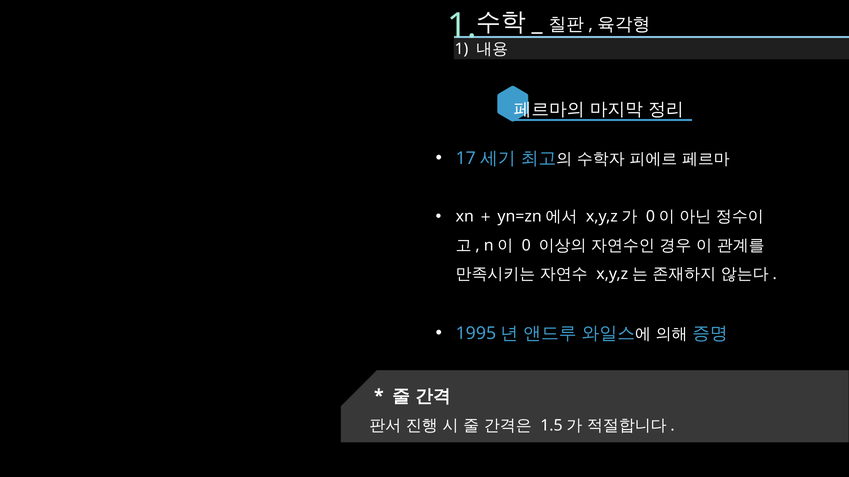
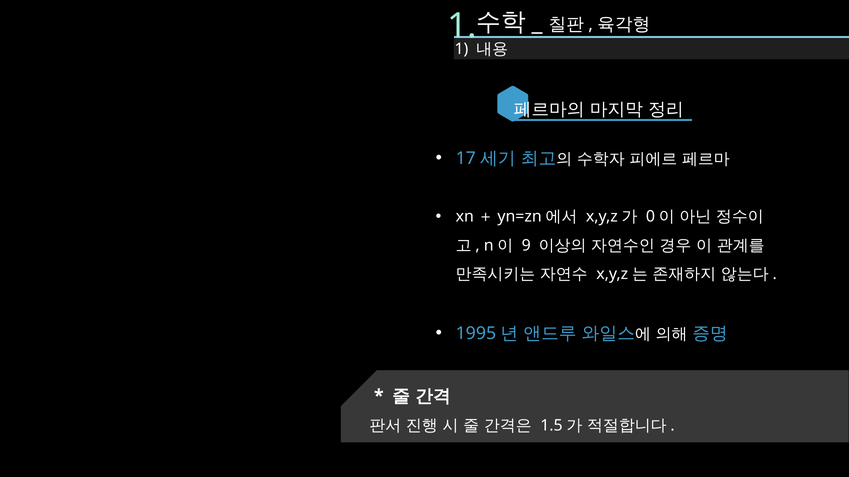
0: 0 -> 9
